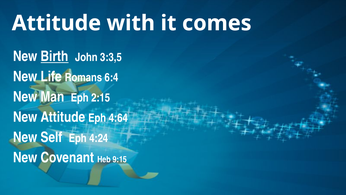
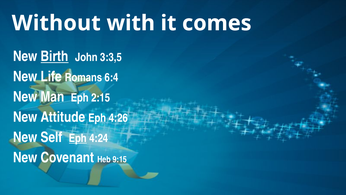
Attitude at (56, 23): Attitude -> Without
4:64: 4:64 -> 4:26
Eph at (78, 138) underline: none -> present
